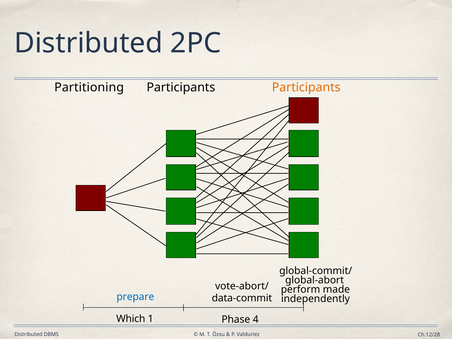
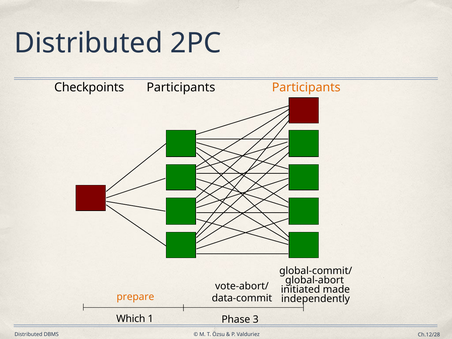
Partitioning: Partitioning -> Checkpoints
perform: perform -> initiated
prepare colour: blue -> orange
4: 4 -> 3
